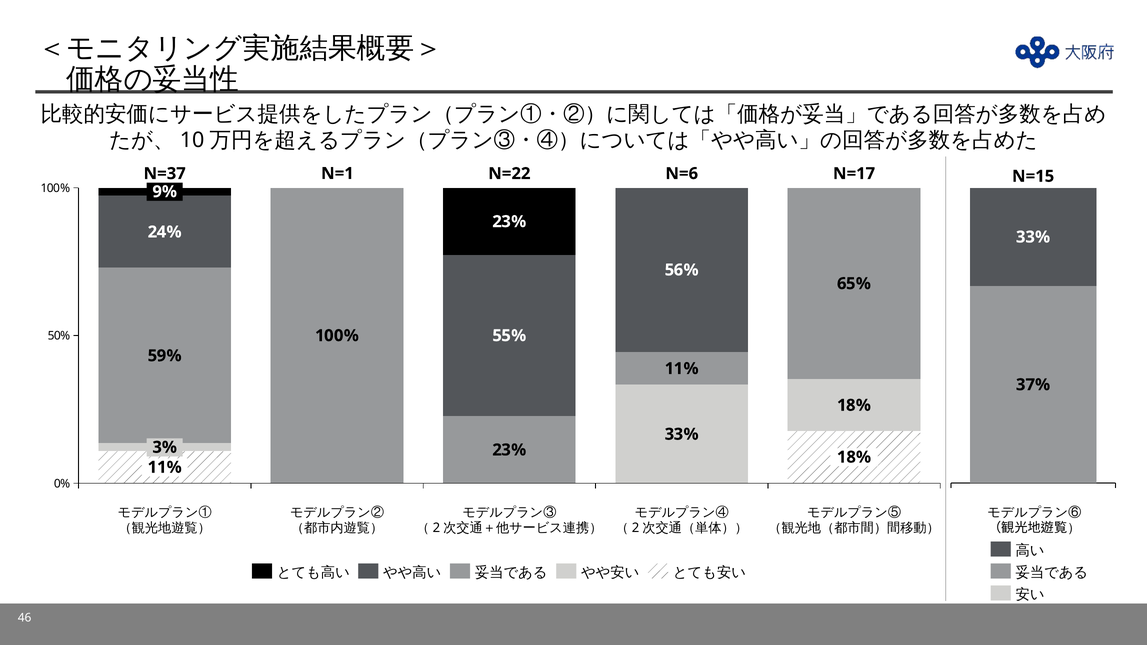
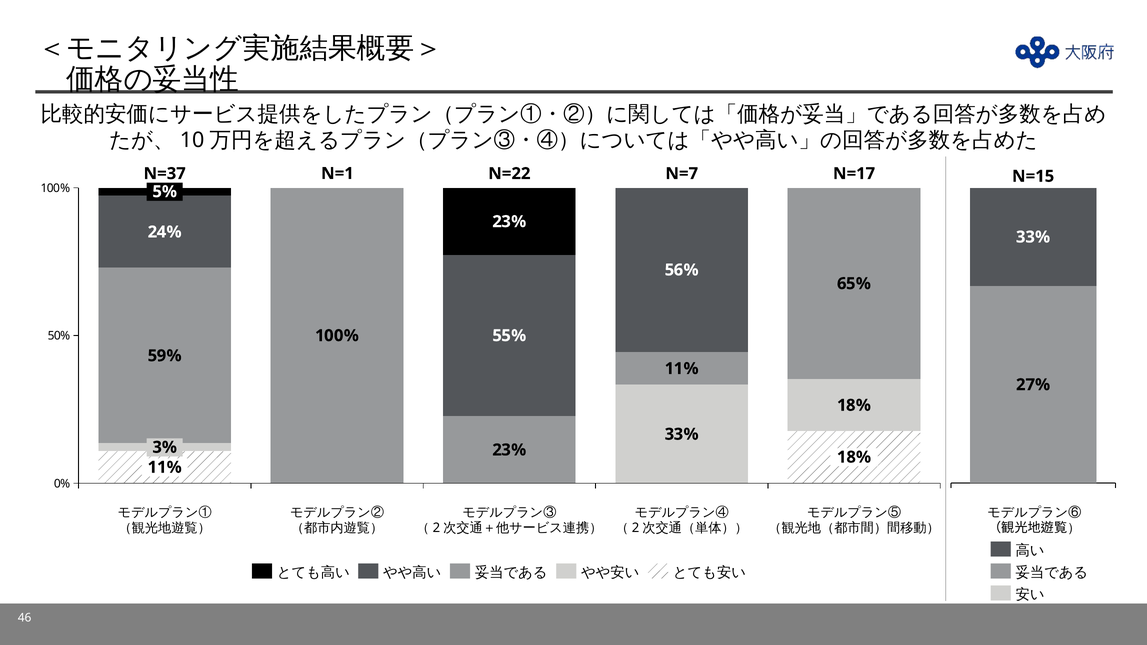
N=6: N=6 -> N=7
9%: 9% -> 5%
37%: 37% -> 27%
